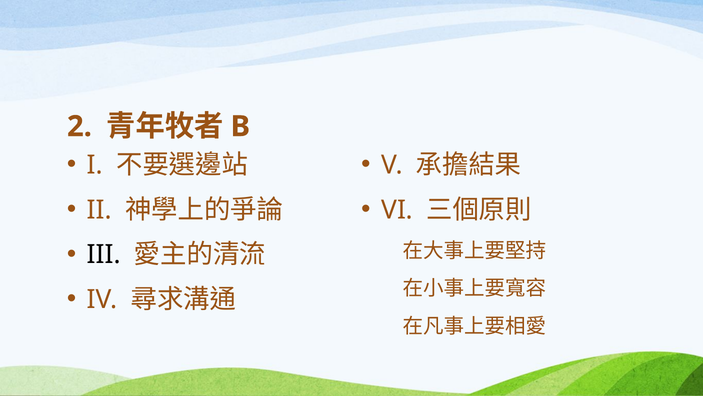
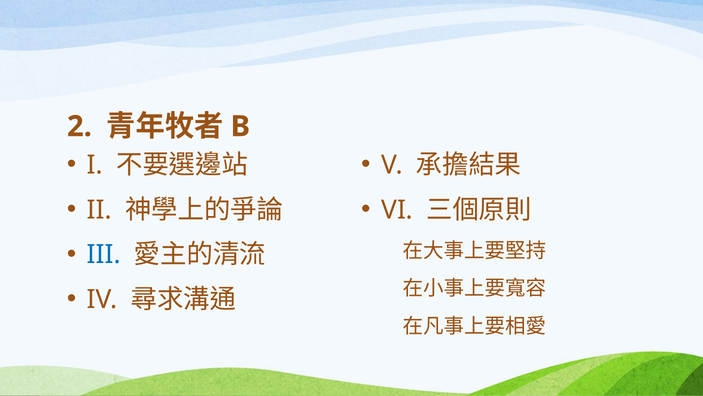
III colour: black -> blue
